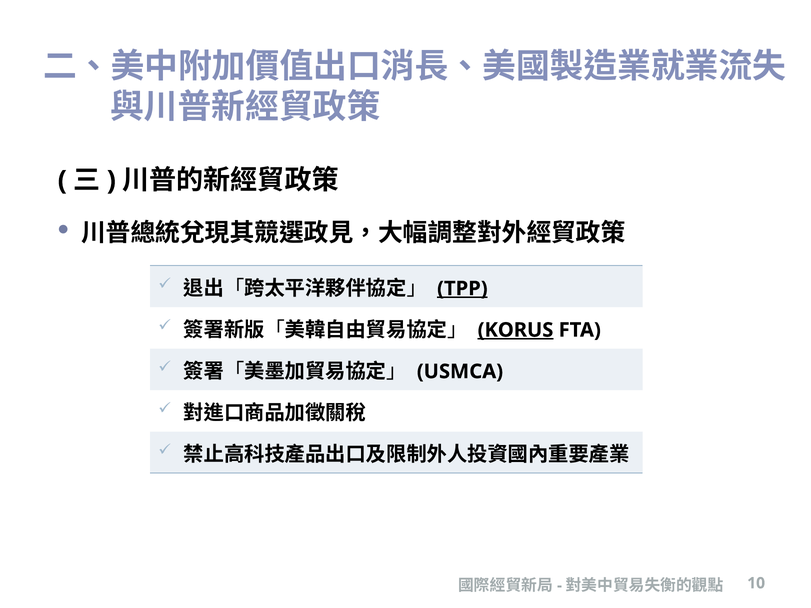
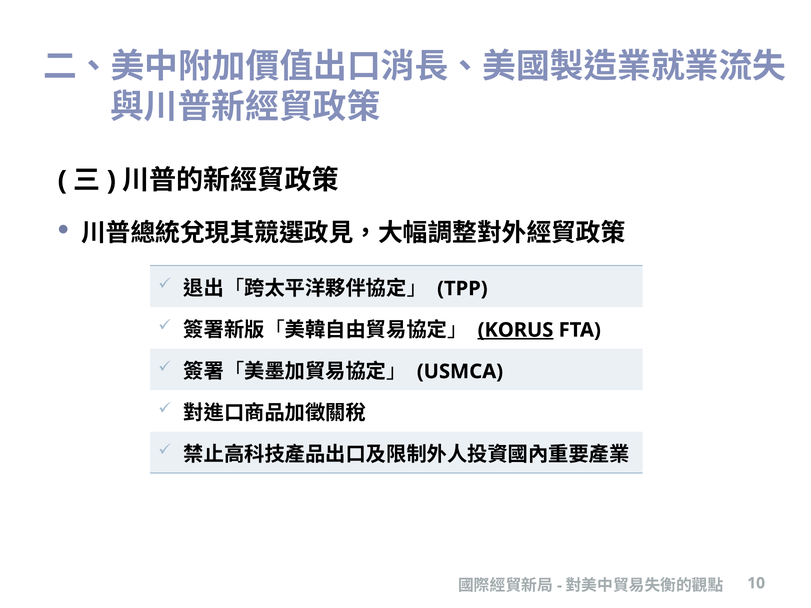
TPP underline: present -> none
